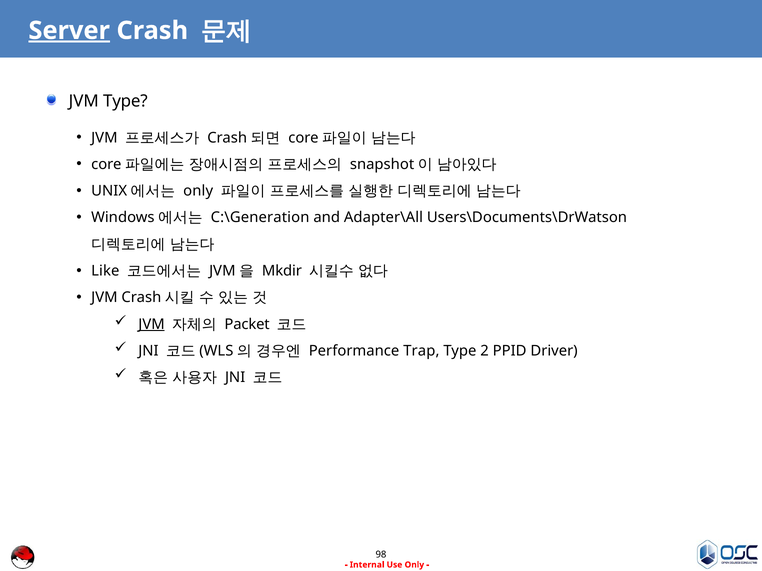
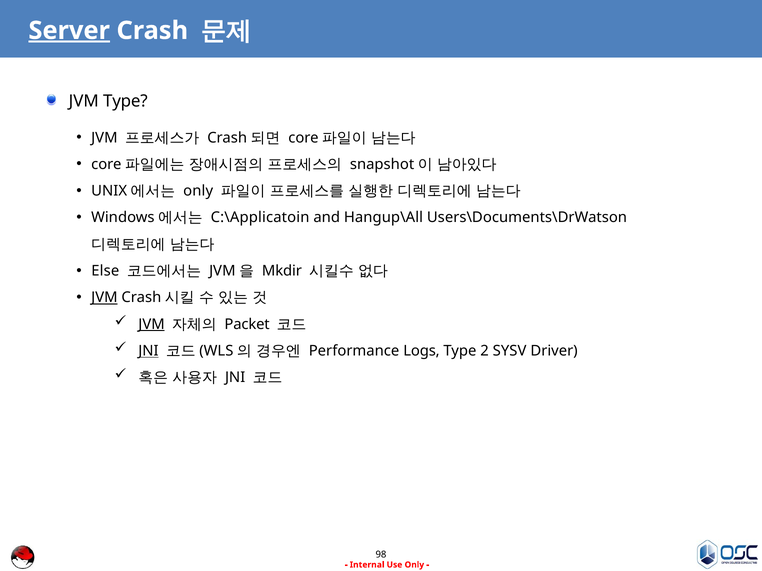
C:\Generation: C:\Generation -> C:\Applicatoin
Adapter\All: Adapter\All -> Hangup\All
Like: Like -> Else
JVM at (104, 298) underline: none -> present
JNI at (148, 351) underline: none -> present
Trap: Trap -> Logs
PPID: PPID -> SYSV
